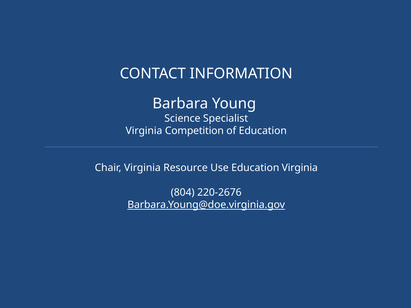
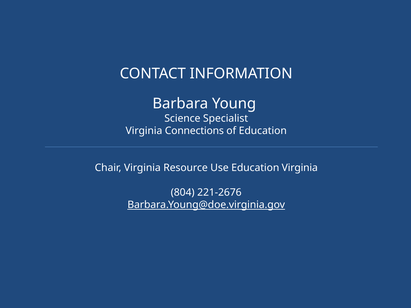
Competition: Competition -> Connections
220-2676: 220-2676 -> 221-2676
